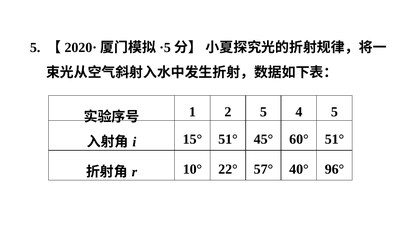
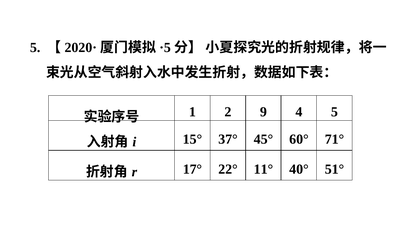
2 5: 5 -> 9
15° 51°: 51° -> 37°
60° 51°: 51° -> 71°
10°: 10° -> 17°
57°: 57° -> 11°
96°: 96° -> 51°
